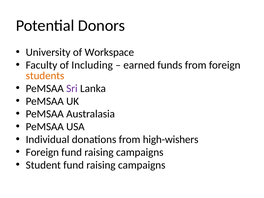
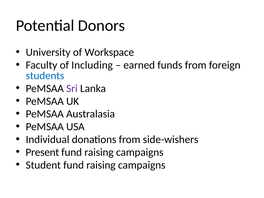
students colour: orange -> blue
high-wishers: high-wishers -> side-wishers
Foreign at (42, 152): Foreign -> Present
